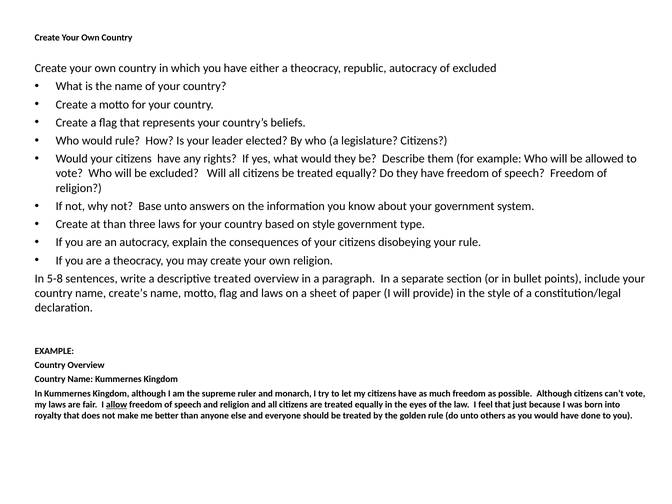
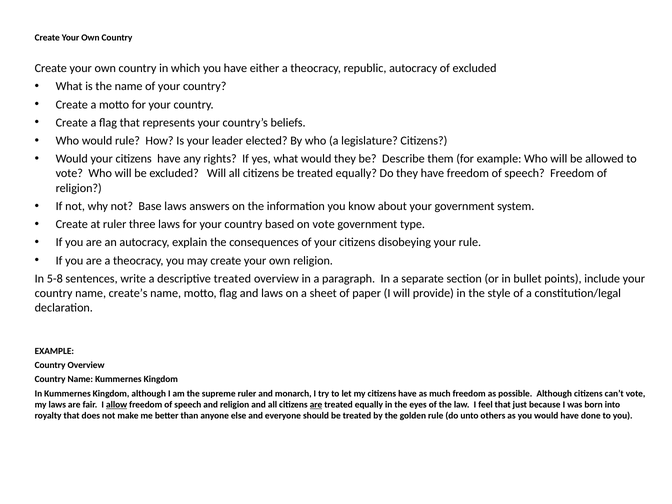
Base unto: unto -> laws
at than: than -> ruler
on style: style -> vote
are at (316, 405) underline: none -> present
